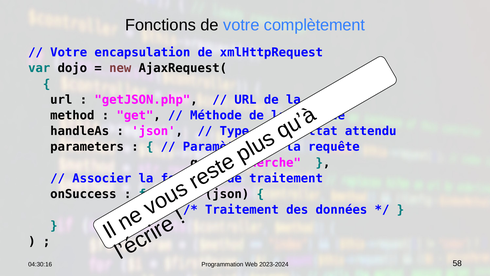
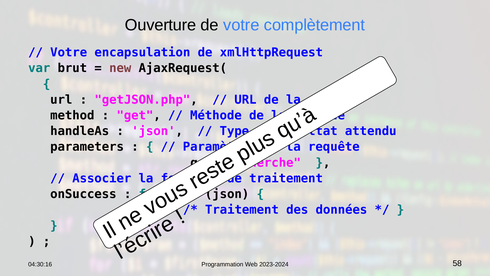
Fonctions: Fonctions -> Ouverture
dojo: dojo -> brut
